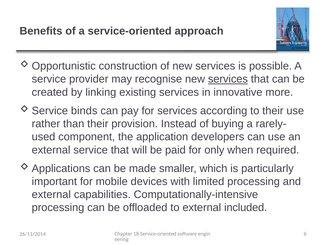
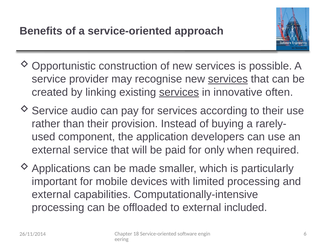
services at (179, 92) underline: none -> present
more: more -> often
binds: binds -> audio
